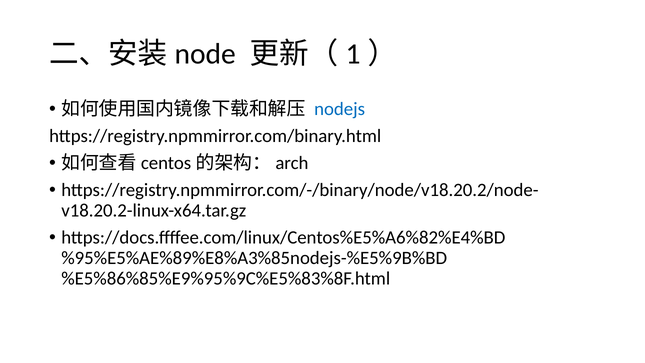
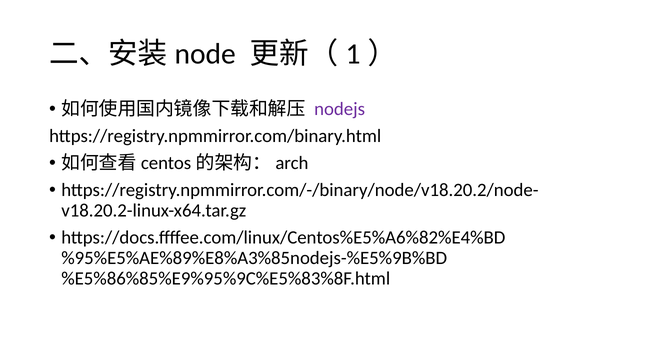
nodejs colour: blue -> purple
